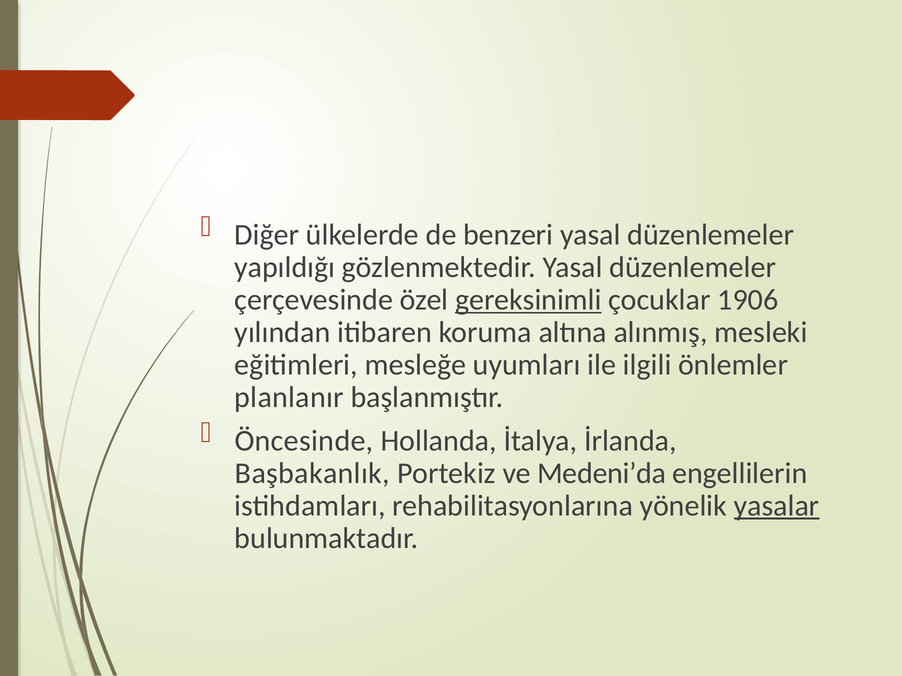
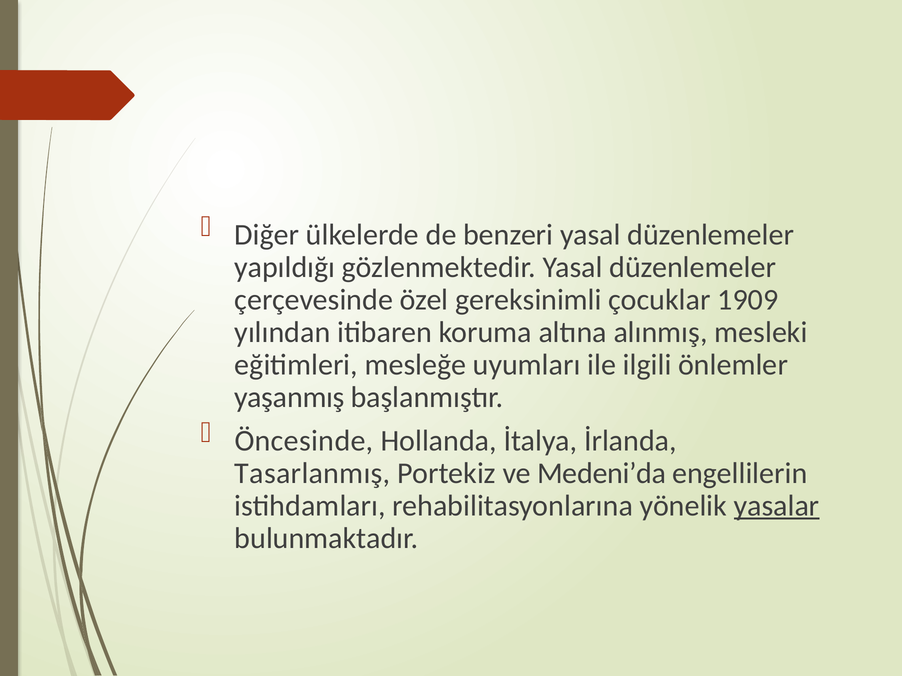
gereksinimli underline: present -> none
1906: 1906 -> 1909
planlanır: planlanır -> yaşanmış
Başbakanlık: Başbakanlık -> Tasarlanmış
